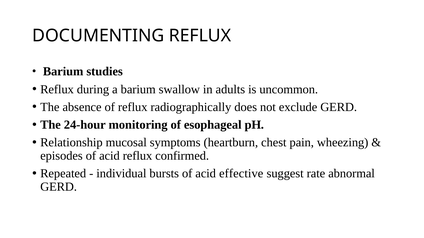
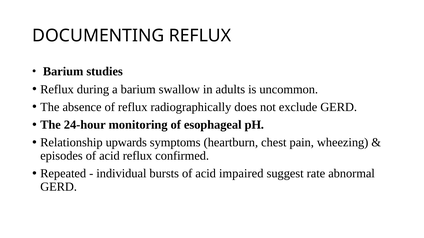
mucosal: mucosal -> upwards
effective: effective -> impaired
